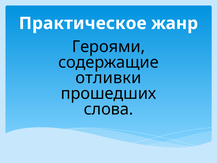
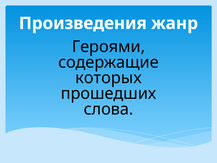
Практическое: Практическое -> Произведения
отливки: отливки -> которых
